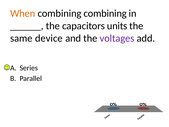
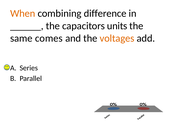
combining combining: combining -> difference
device: device -> comes
voltages colour: purple -> orange
